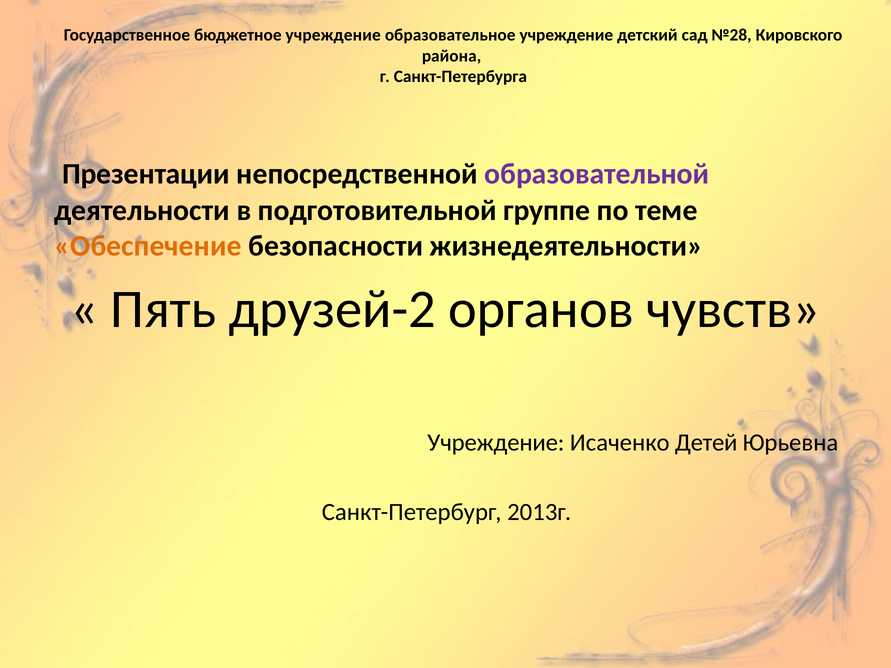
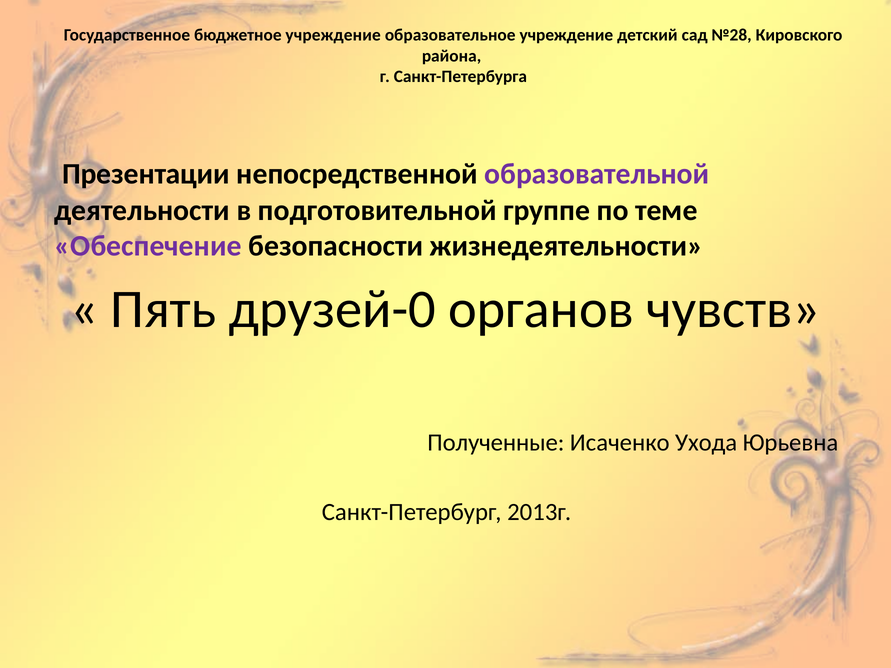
Обеспечение colour: orange -> purple
друзей-2: друзей-2 -> друзей-0
Учреждение at (496, 443): Учреждение -> Полученные
Детей: Детей -> Ухода
